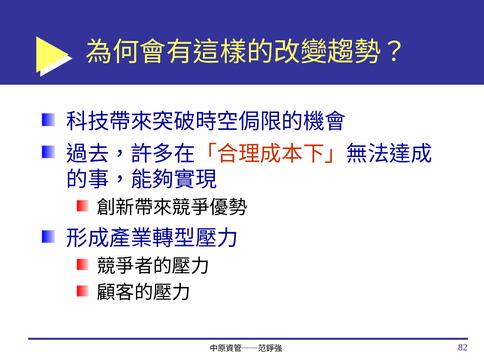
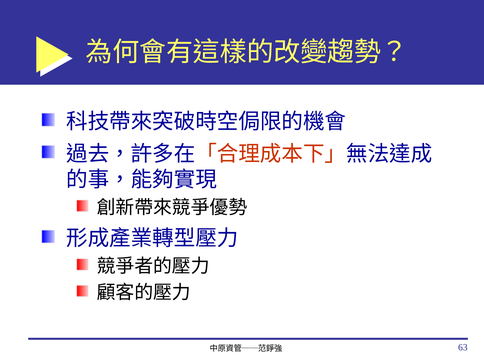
82: 82 -> 63
